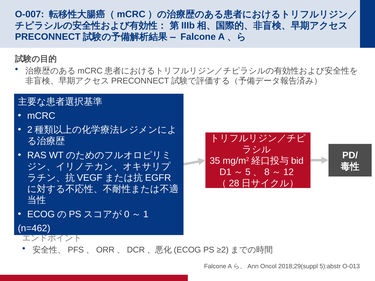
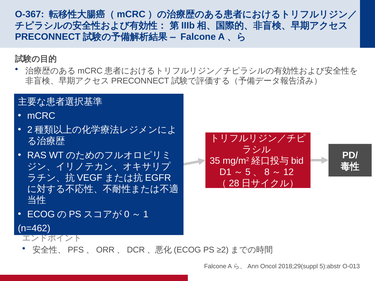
O-007: O-007 -> O-367
